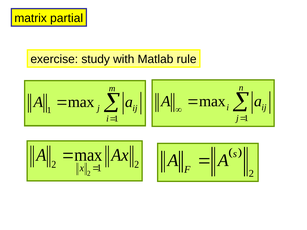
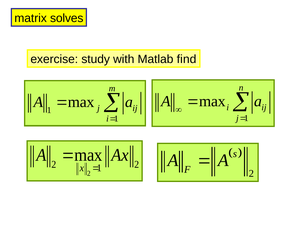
partial: partial -> solves
rule: rule -> find
